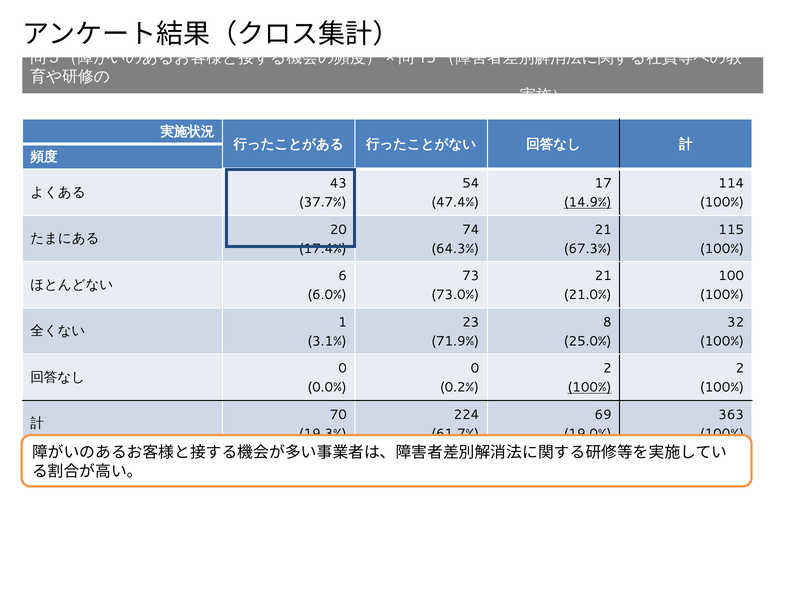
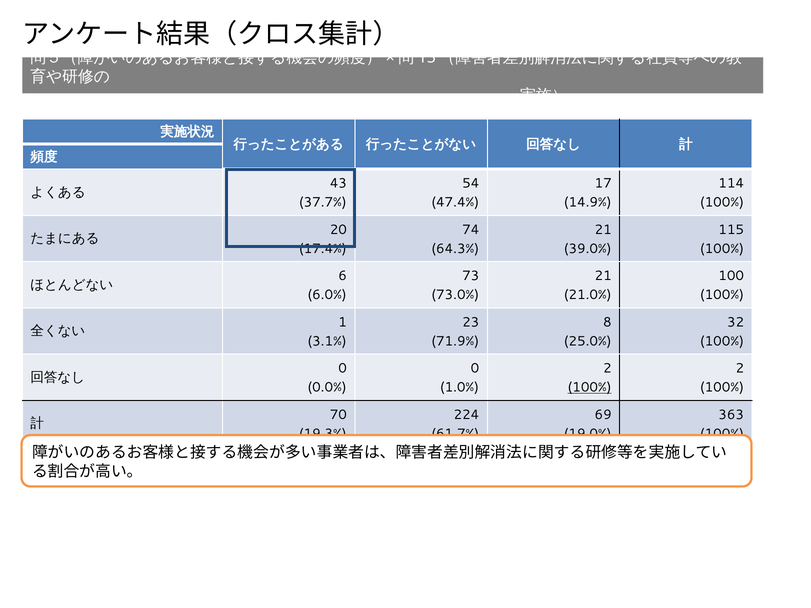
14.9% underline: present -> none
67.3%: 67.3% -> 39.0%
0.2%: 0.2% -> 1.0%
